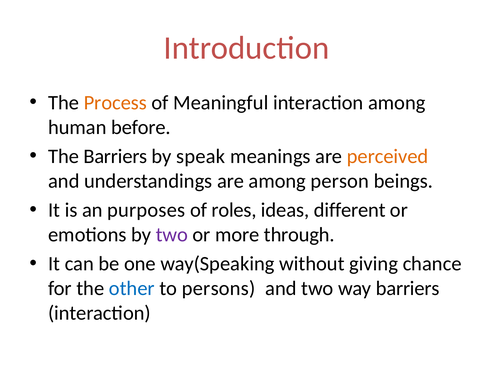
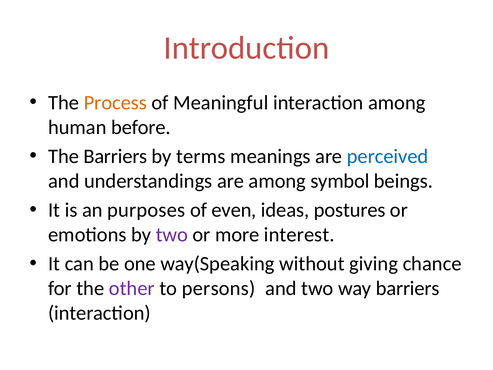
speak: speak -> terms
perceived colour: orange -> blue
person: person -> symbol
roles: roles -> even
different: different -> postures
through: through -> interest
other colour: blue -> purple
